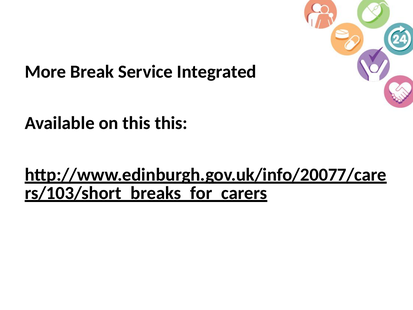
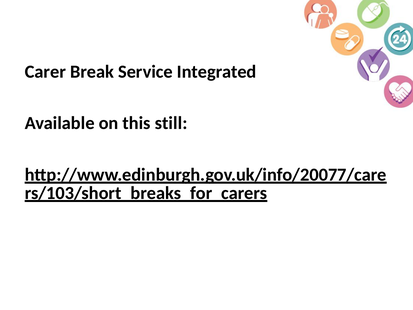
More: More -> Carer
this this: this -> still
